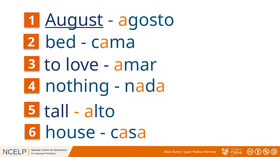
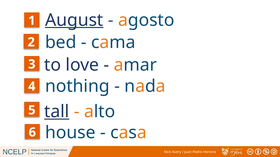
tall underline: none -> present
